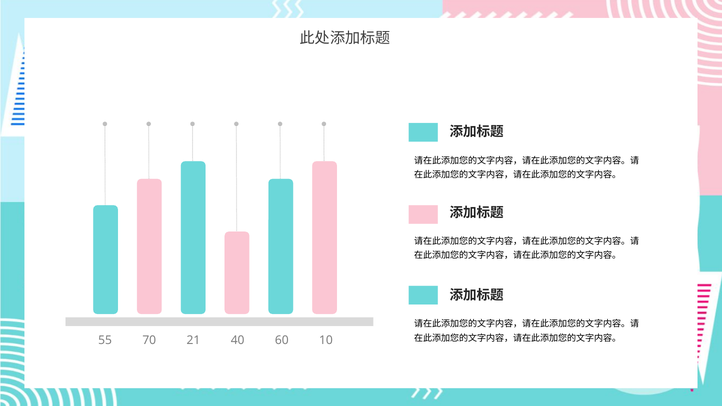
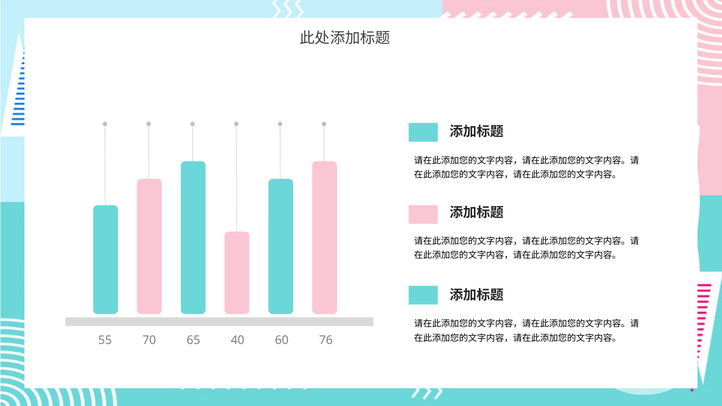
21: 21 -> 65
10: 10 -> 76
